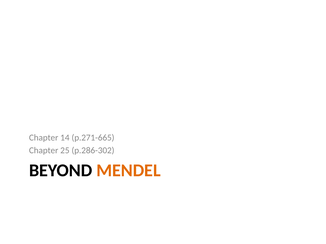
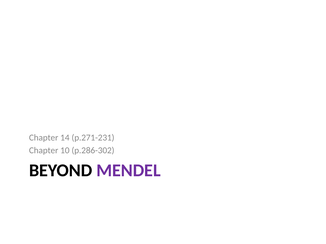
p.271-665: p.271-665 -> p.271-231
25: 25 -> 10
MENDEL colour: orange -> purple
